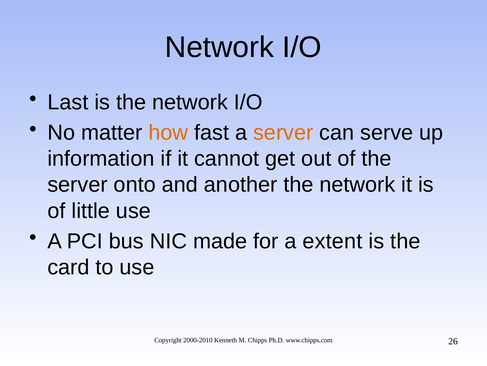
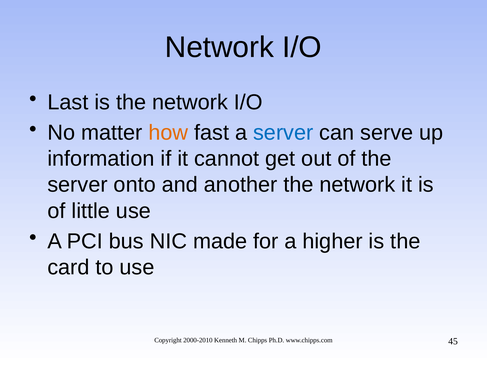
server at (283, 132) colour: orange -> blue
extent: extent -> higher
26: 26 -> 45
